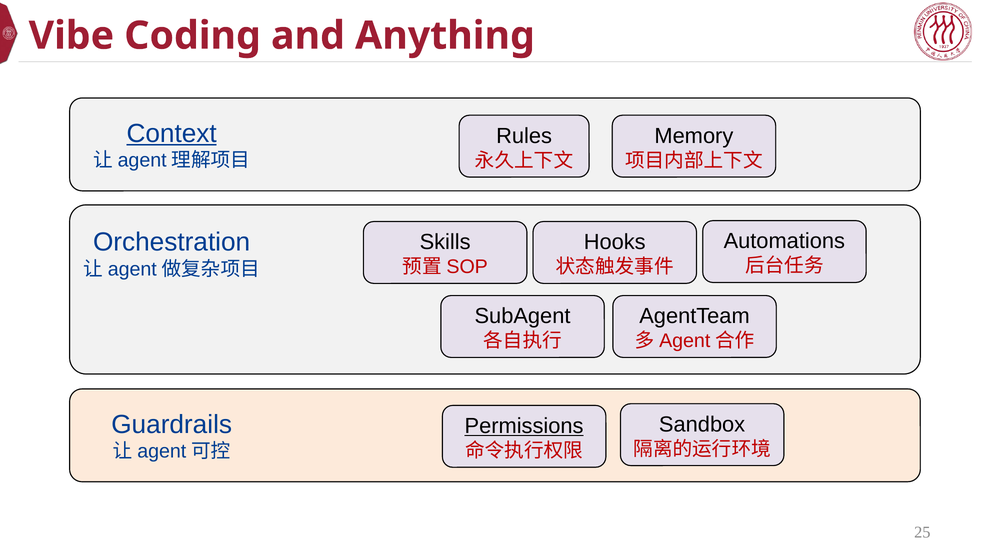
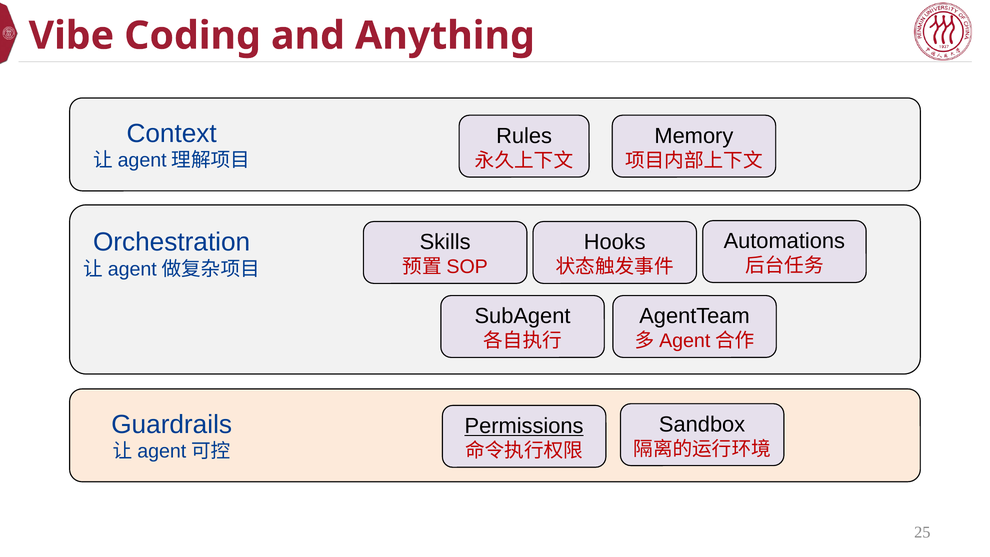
Context underline: present -> none
